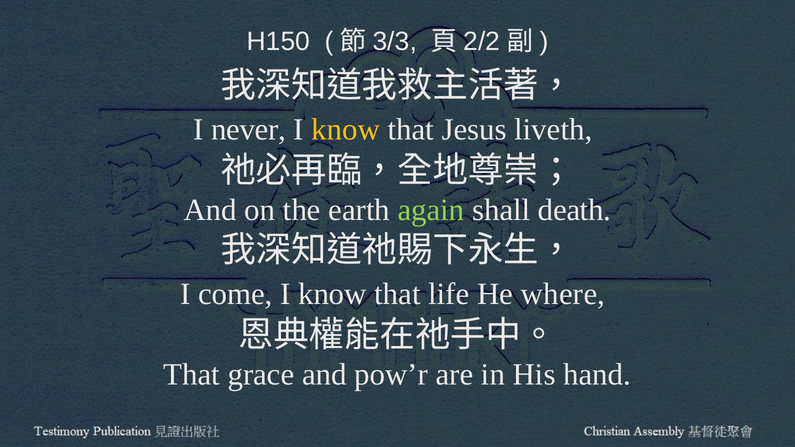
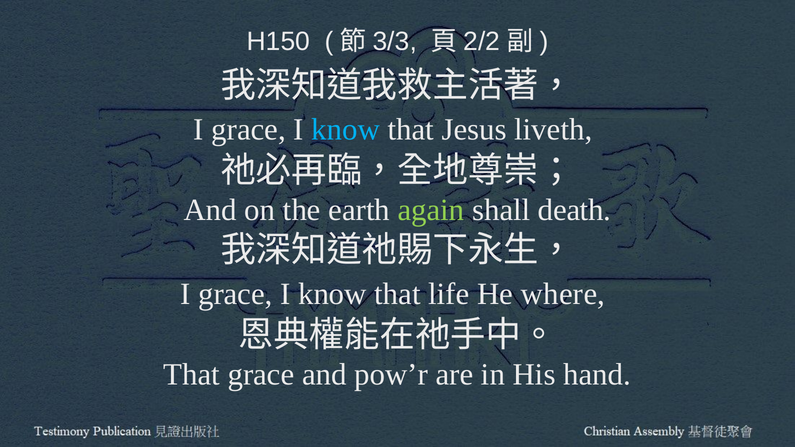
never at (249, 130): never -> grace
know at (346, 130) colour: yellow -> light blue
come at (235, 294): come -> grace
